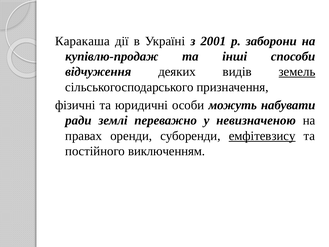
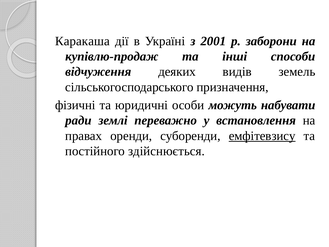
земель underline: present -> none
невизначеною: невизначеною -> встановлення
виключенням: виключенням -> здійснюється
